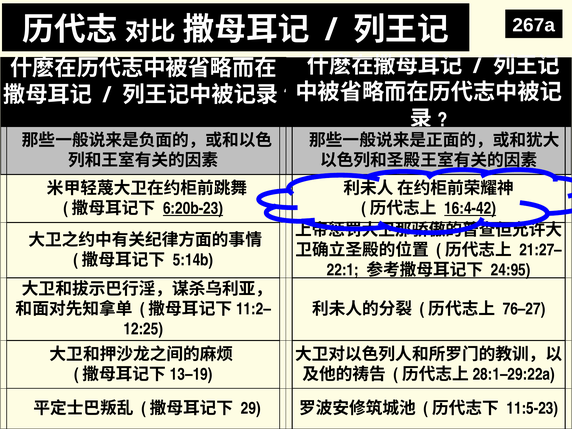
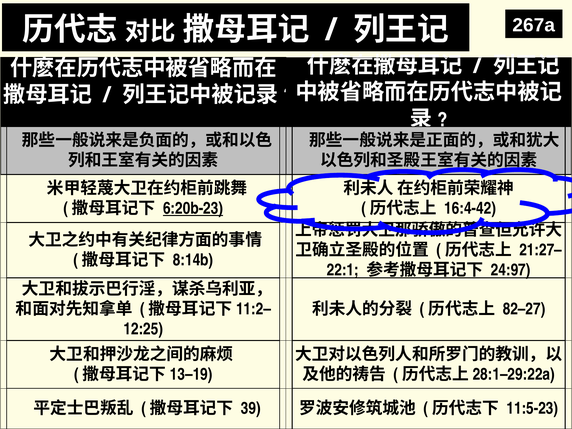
16:4-42 underline: present -> none
5:14b: 5:14b -> 8:14b
24:95: 24:95 -> 24:97
76–27: 76–27 -> 82–27
29: 29 -> 39
